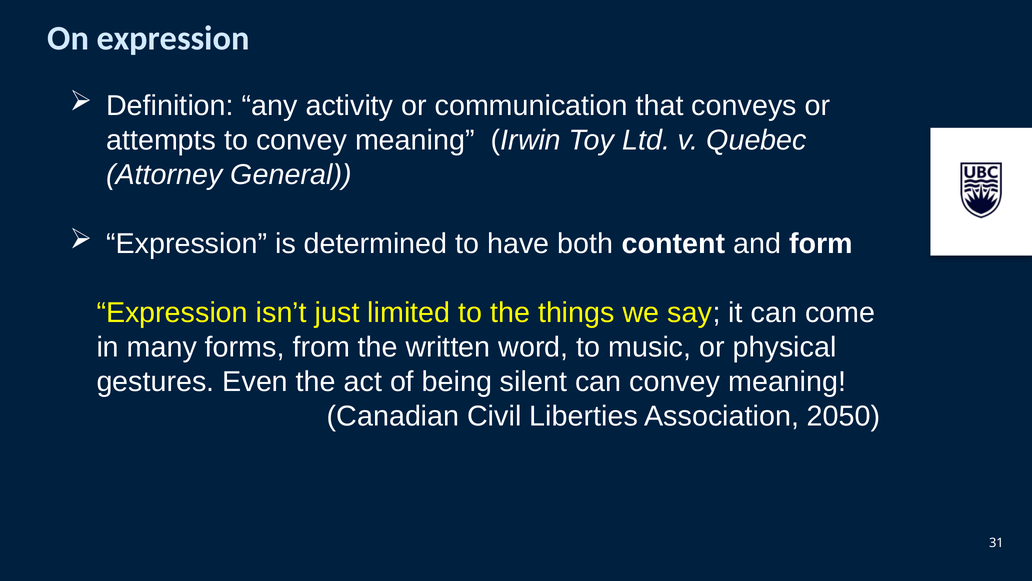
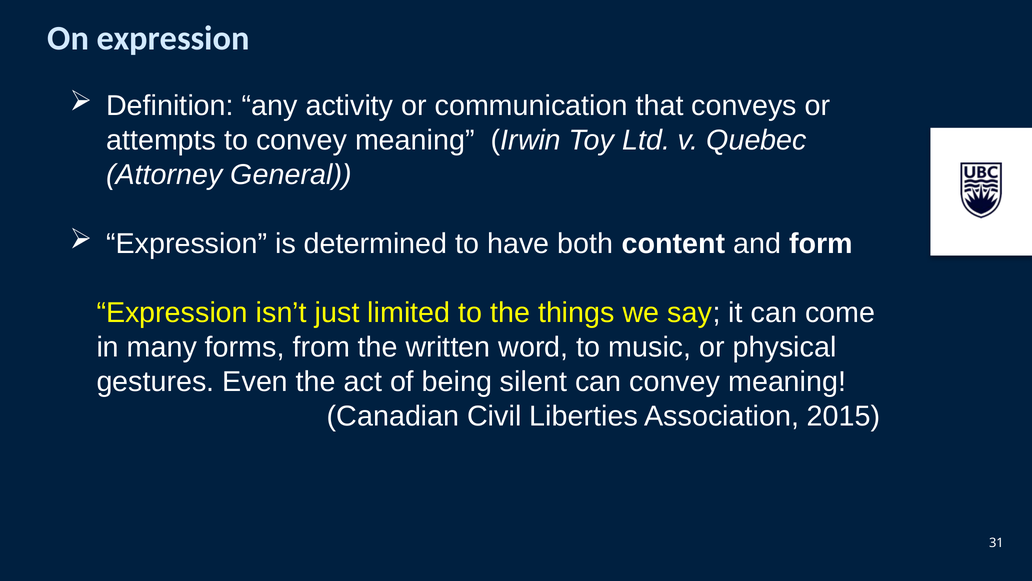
2050: 2050 -> 2015
